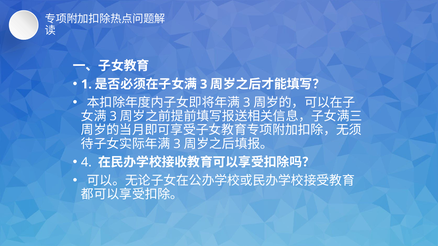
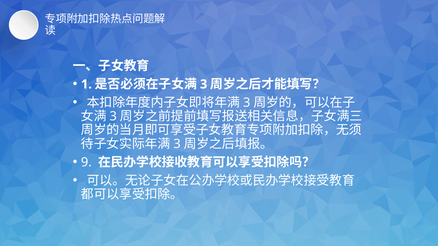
4: 4 -> 9
